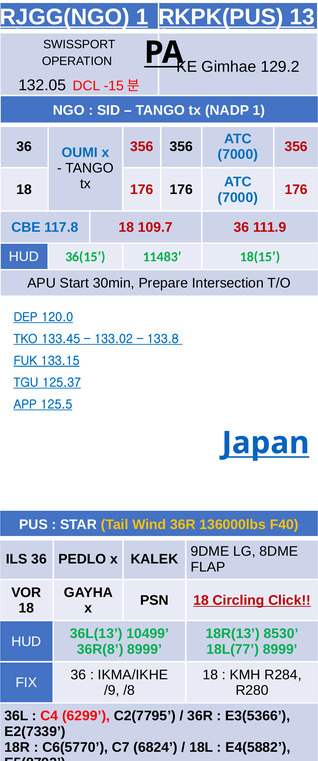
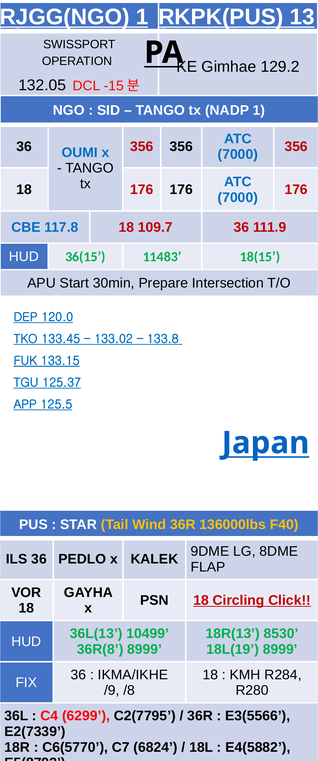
18L(77: 18L(77 -> 18L(19
E3(5366: E3(5366 -> E3(5566
